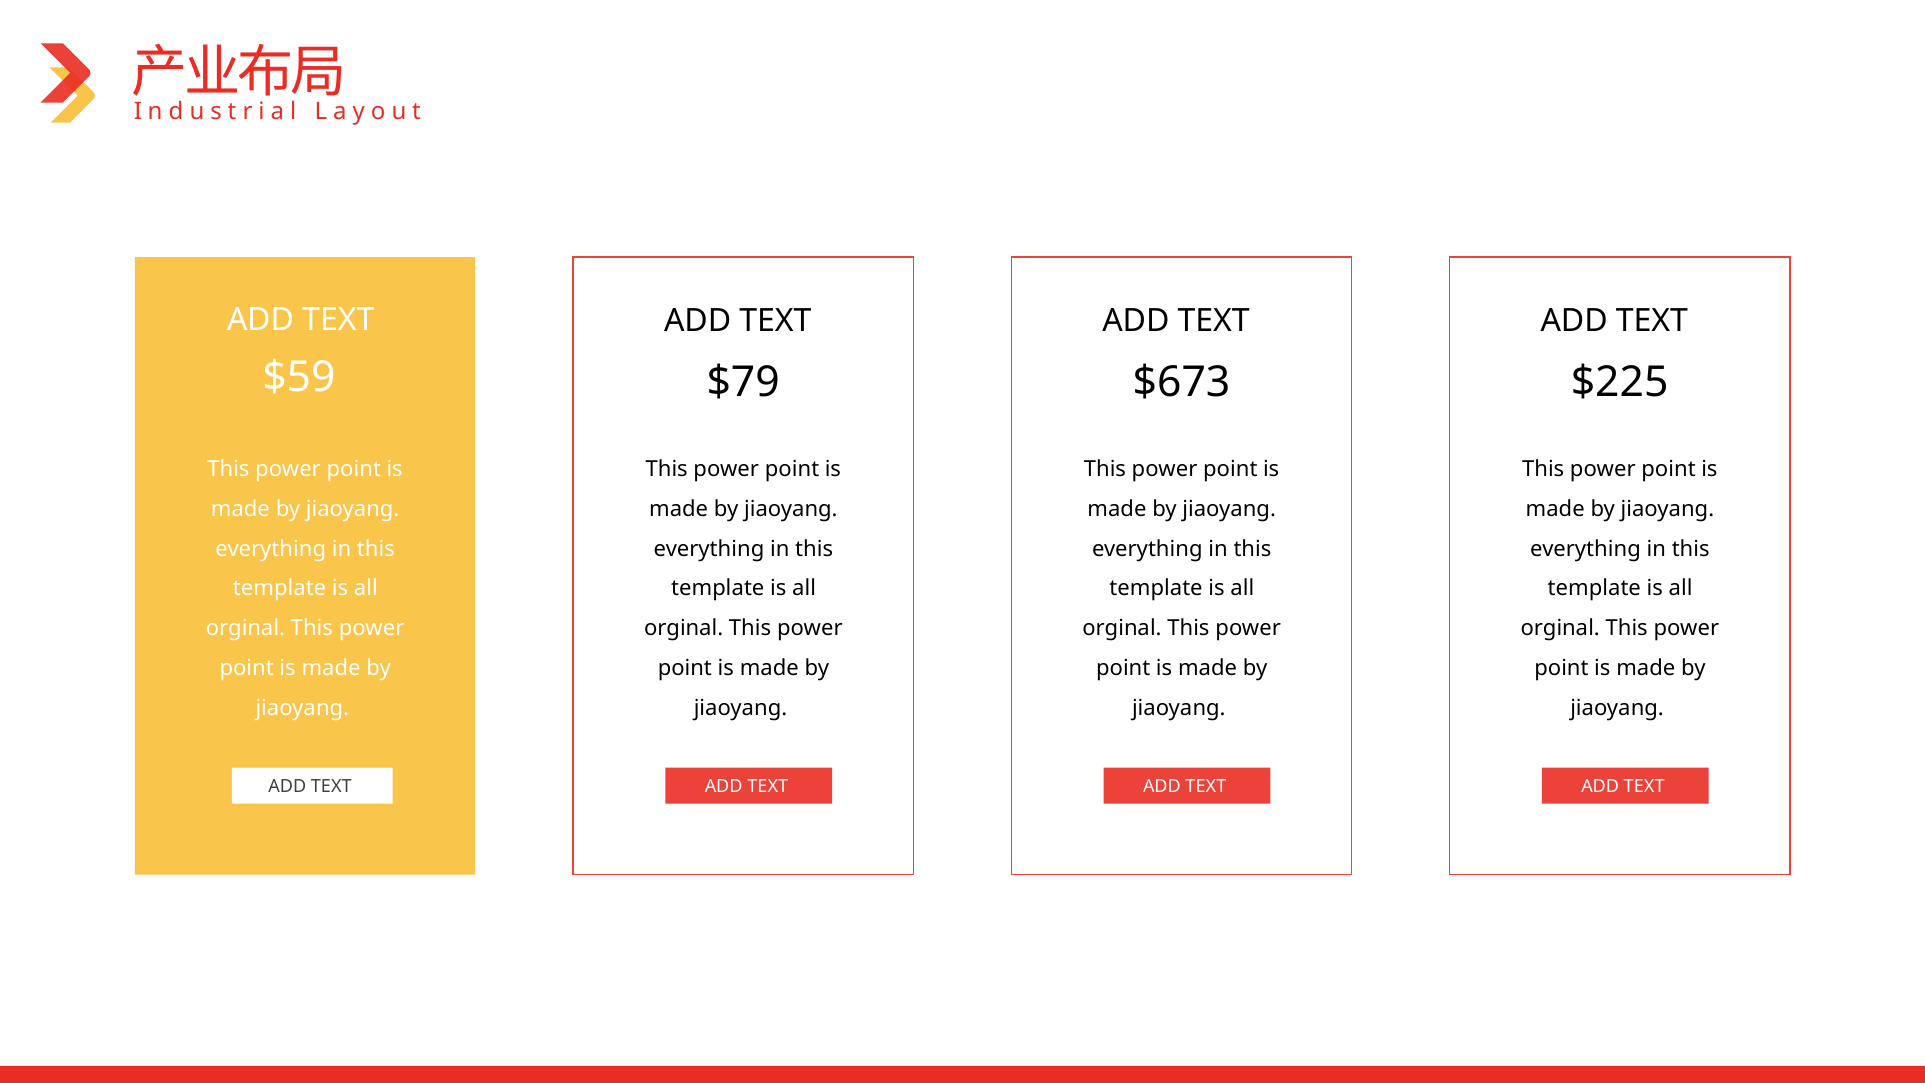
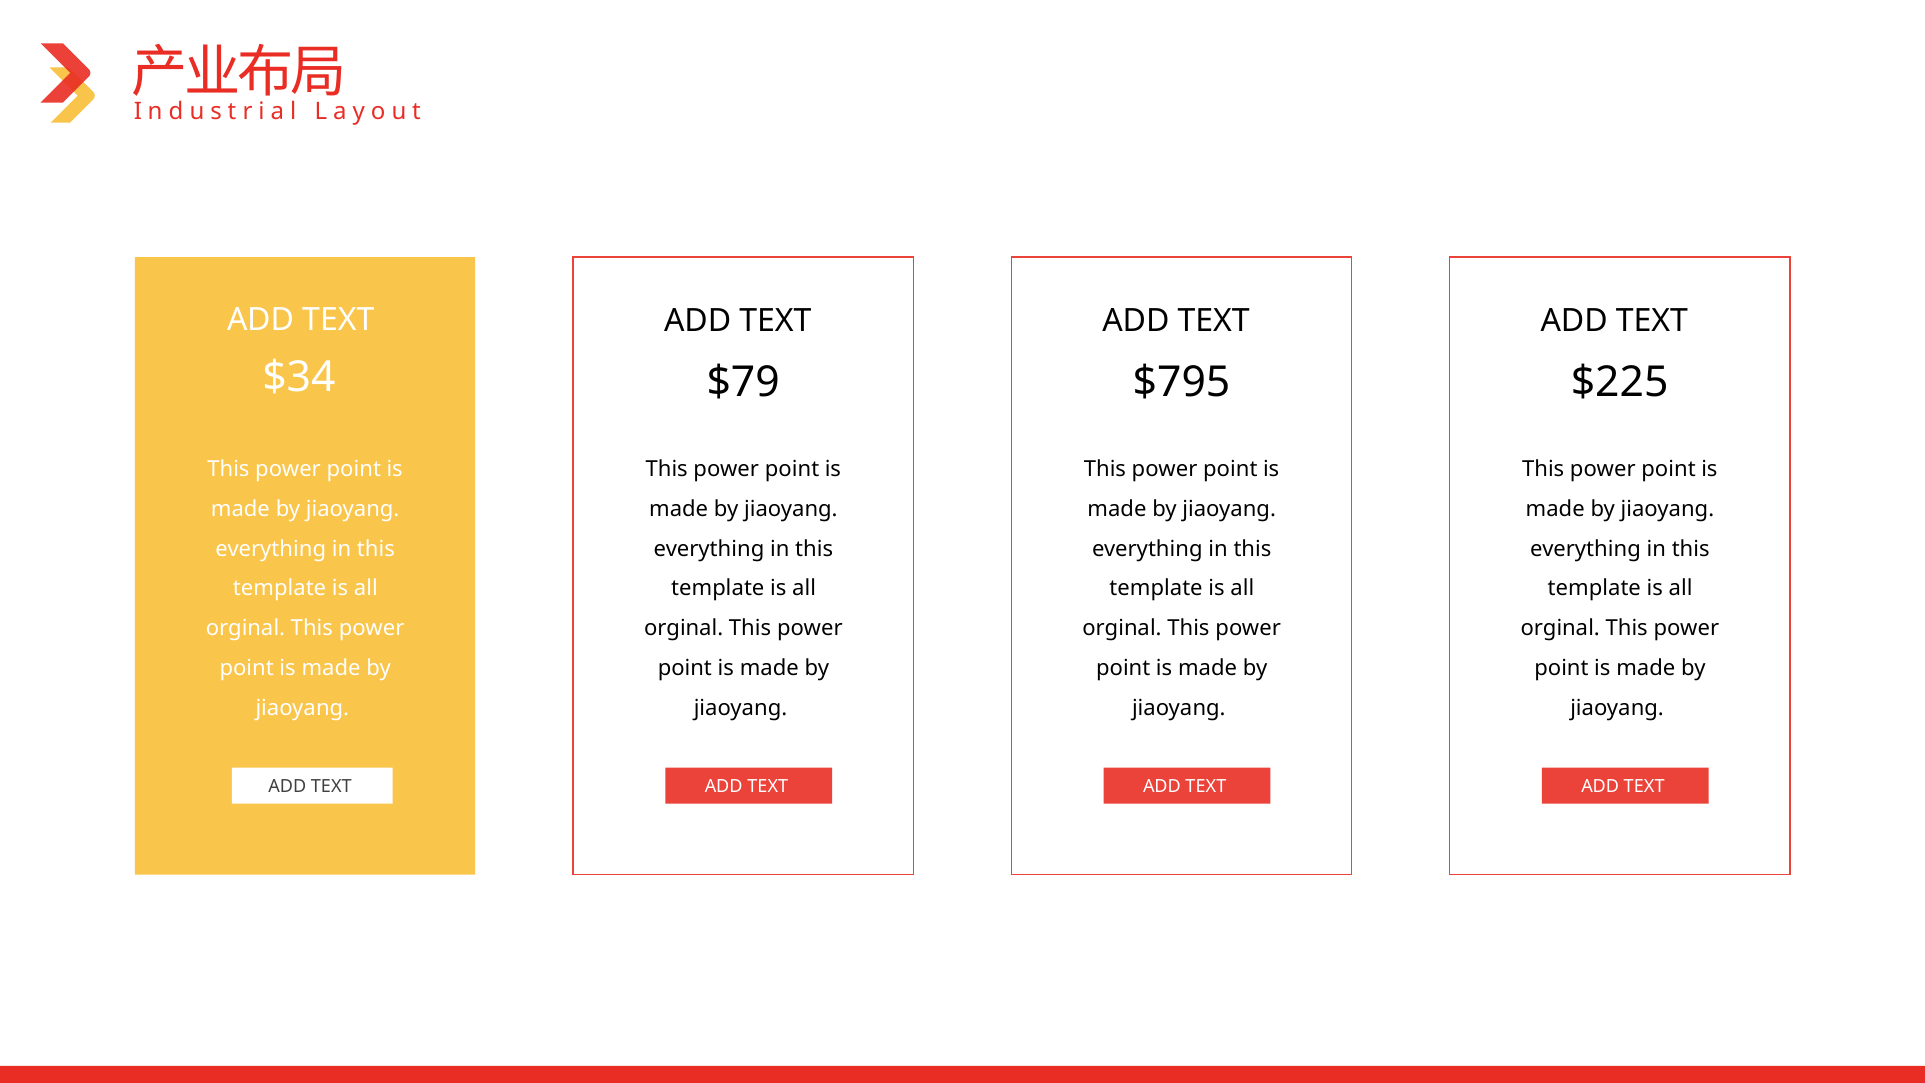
$59: $59 -> $34
$673: $673 -> $795
